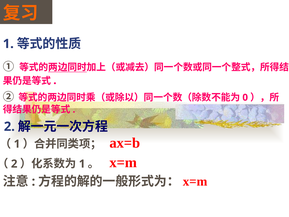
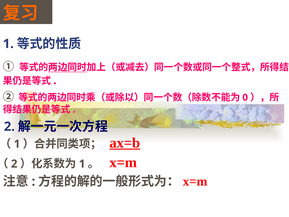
ax=b underline: none -> present
